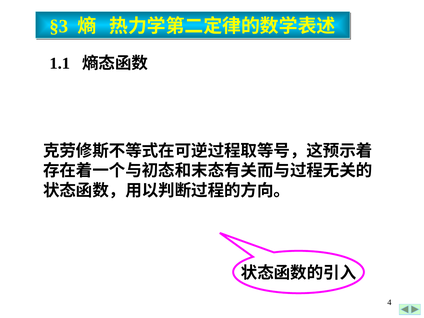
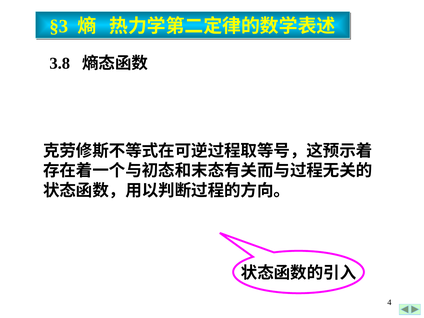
1.1: 1.1 -> 3.8
